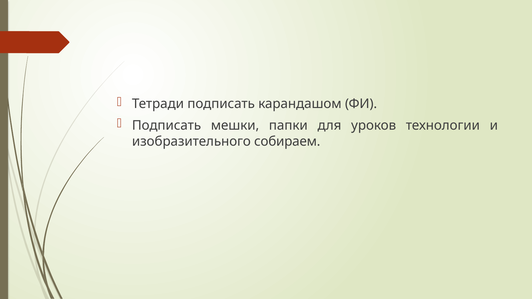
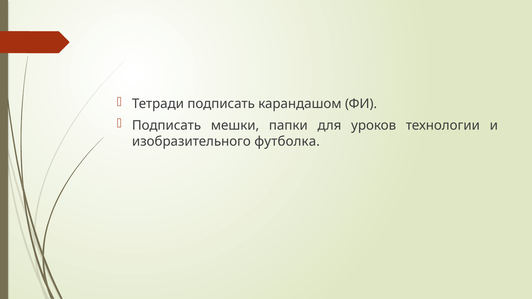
собираем: собираем -> футболка
